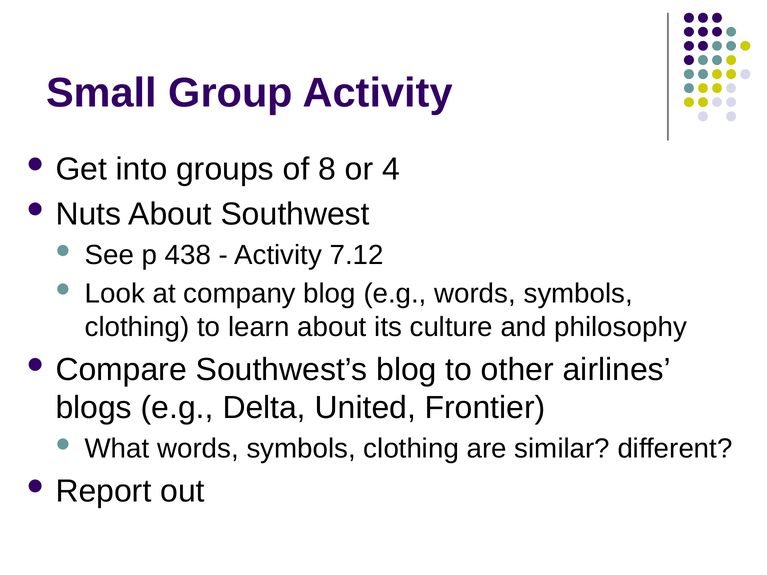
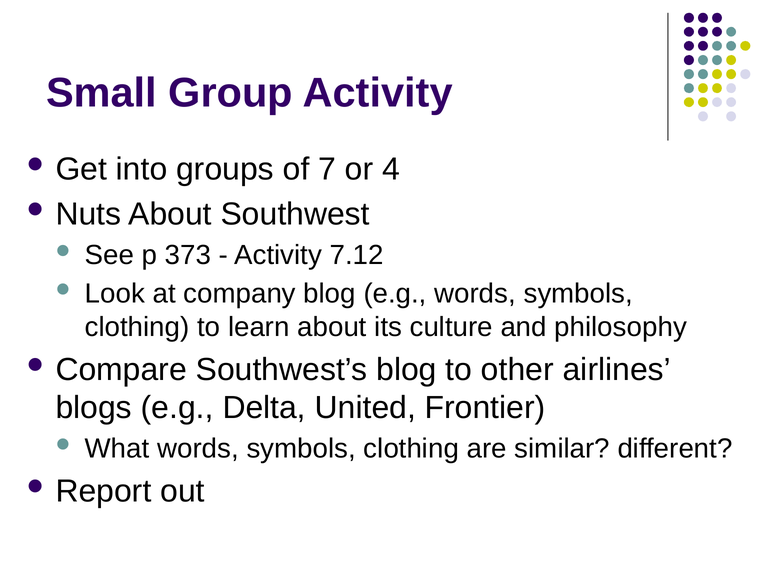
8: 8 -> 7
438: 438 -> 373
